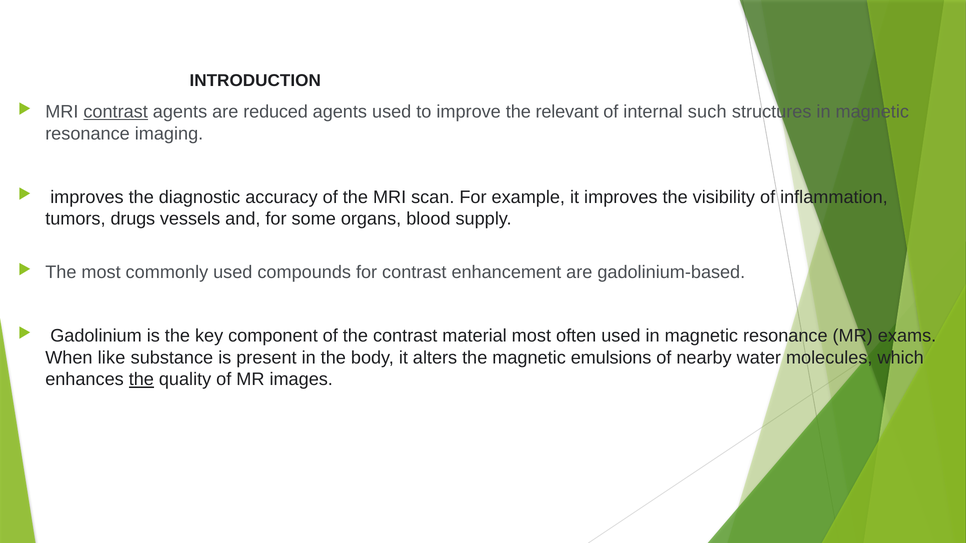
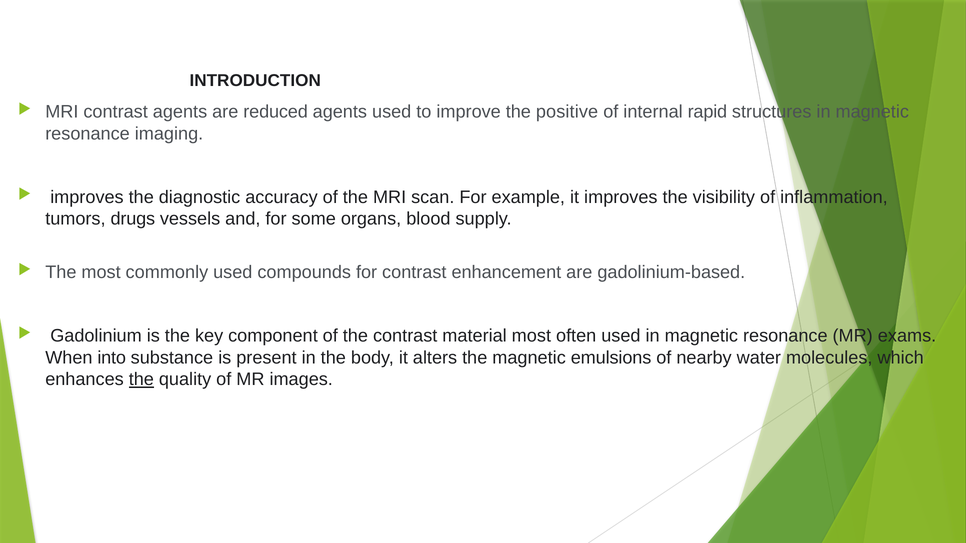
contrast at (116, 112) underline: present -> none
relevant: relevant -> positive
such: such -> rapid
like: like -> into
